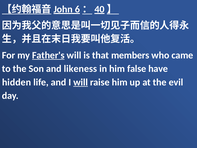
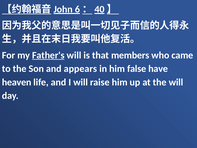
likeness: likeness -> appears
hidden: hidden -> heaven
will at (81, 82) underline: present -> none
the evil: evil -> will
